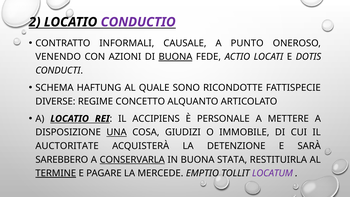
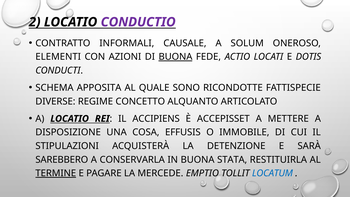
PUNTO: PUNTO -> SOLUM
VENENDO: VENENDO -> ELEMENTI
HAFTUNG: HAFTUNG -> APPOSITA
PERSONALE: PERSONALE -> ACCEPISSET
UNA underline: present -> none
GIUDIZI: GIUDIZI -> EFFUSIS
AUCTORITATE: AUCTORITATE -> STIPULAZIONI
CONSERVARLA underline: present -> none
LOCATUM colour: purple -> blue
